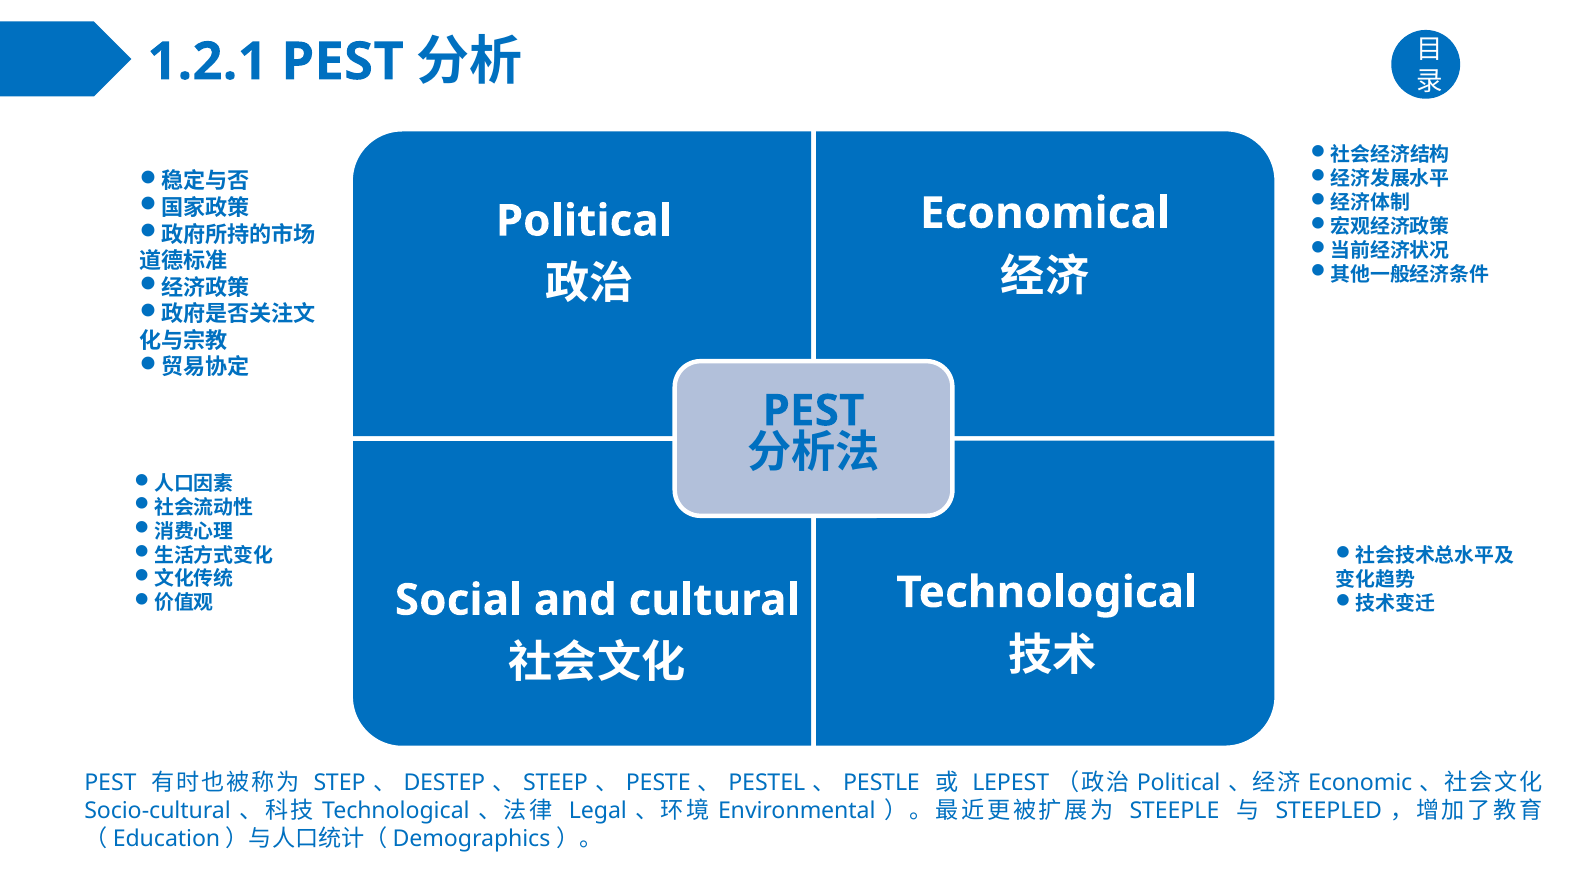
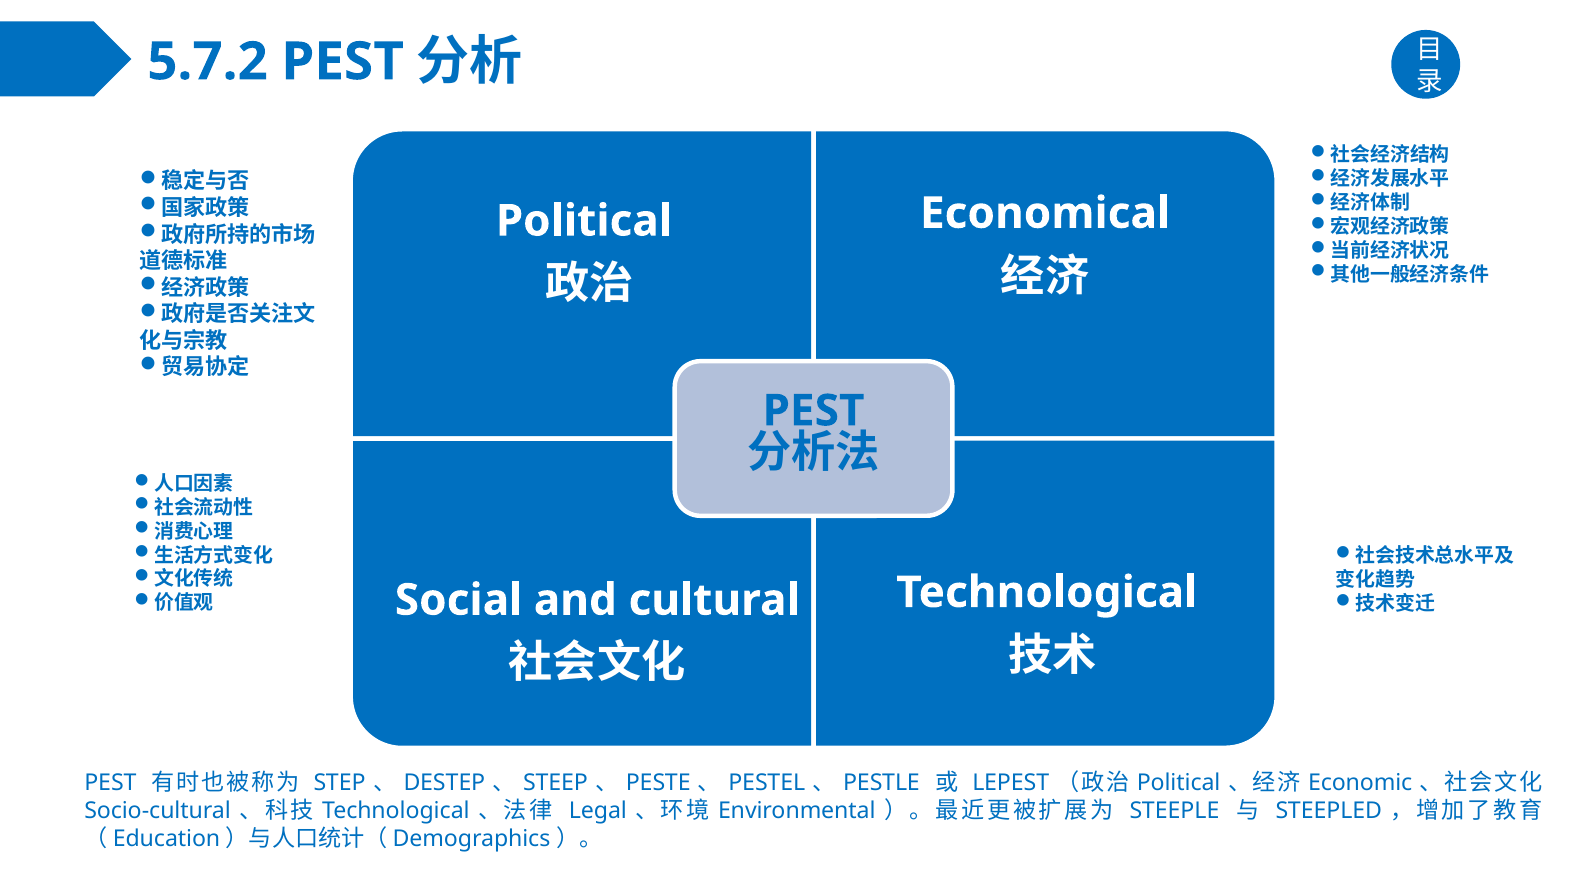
1.2.1: 1.2.1 -> 5.7.2
